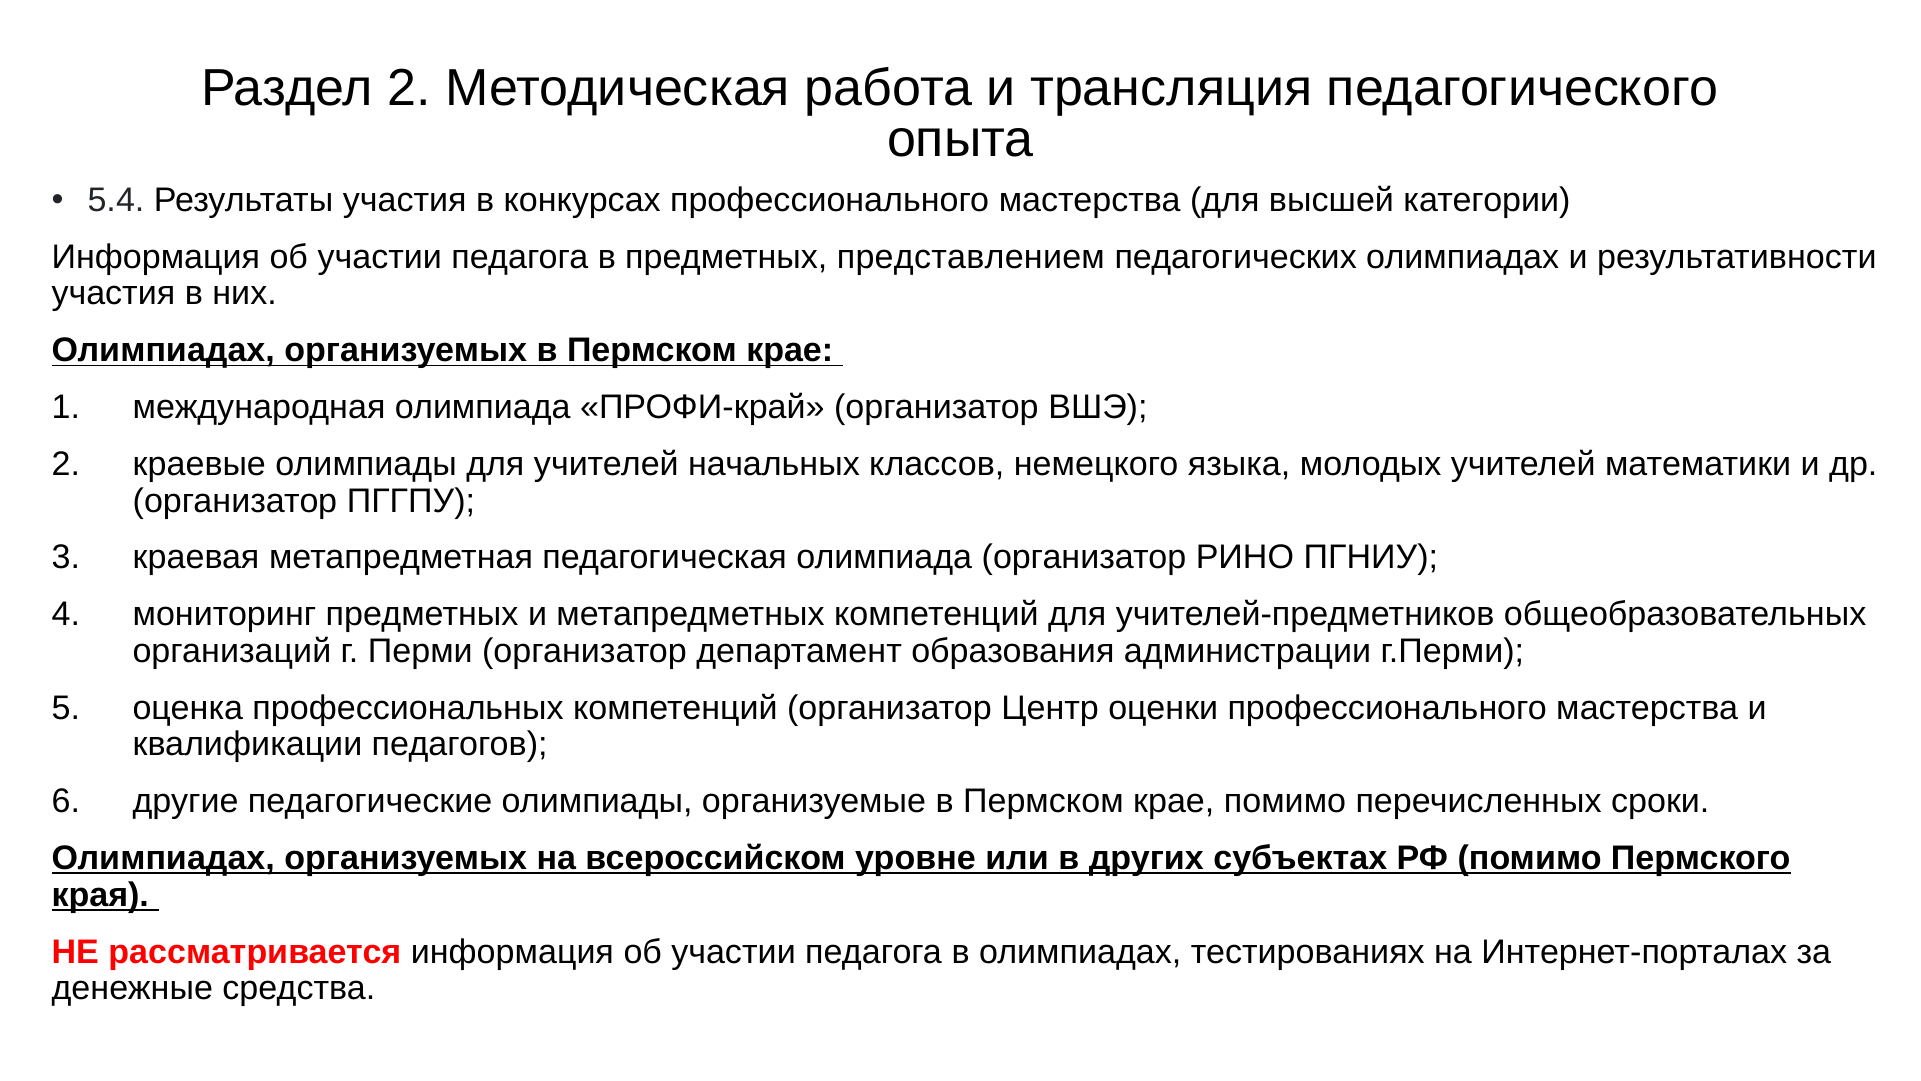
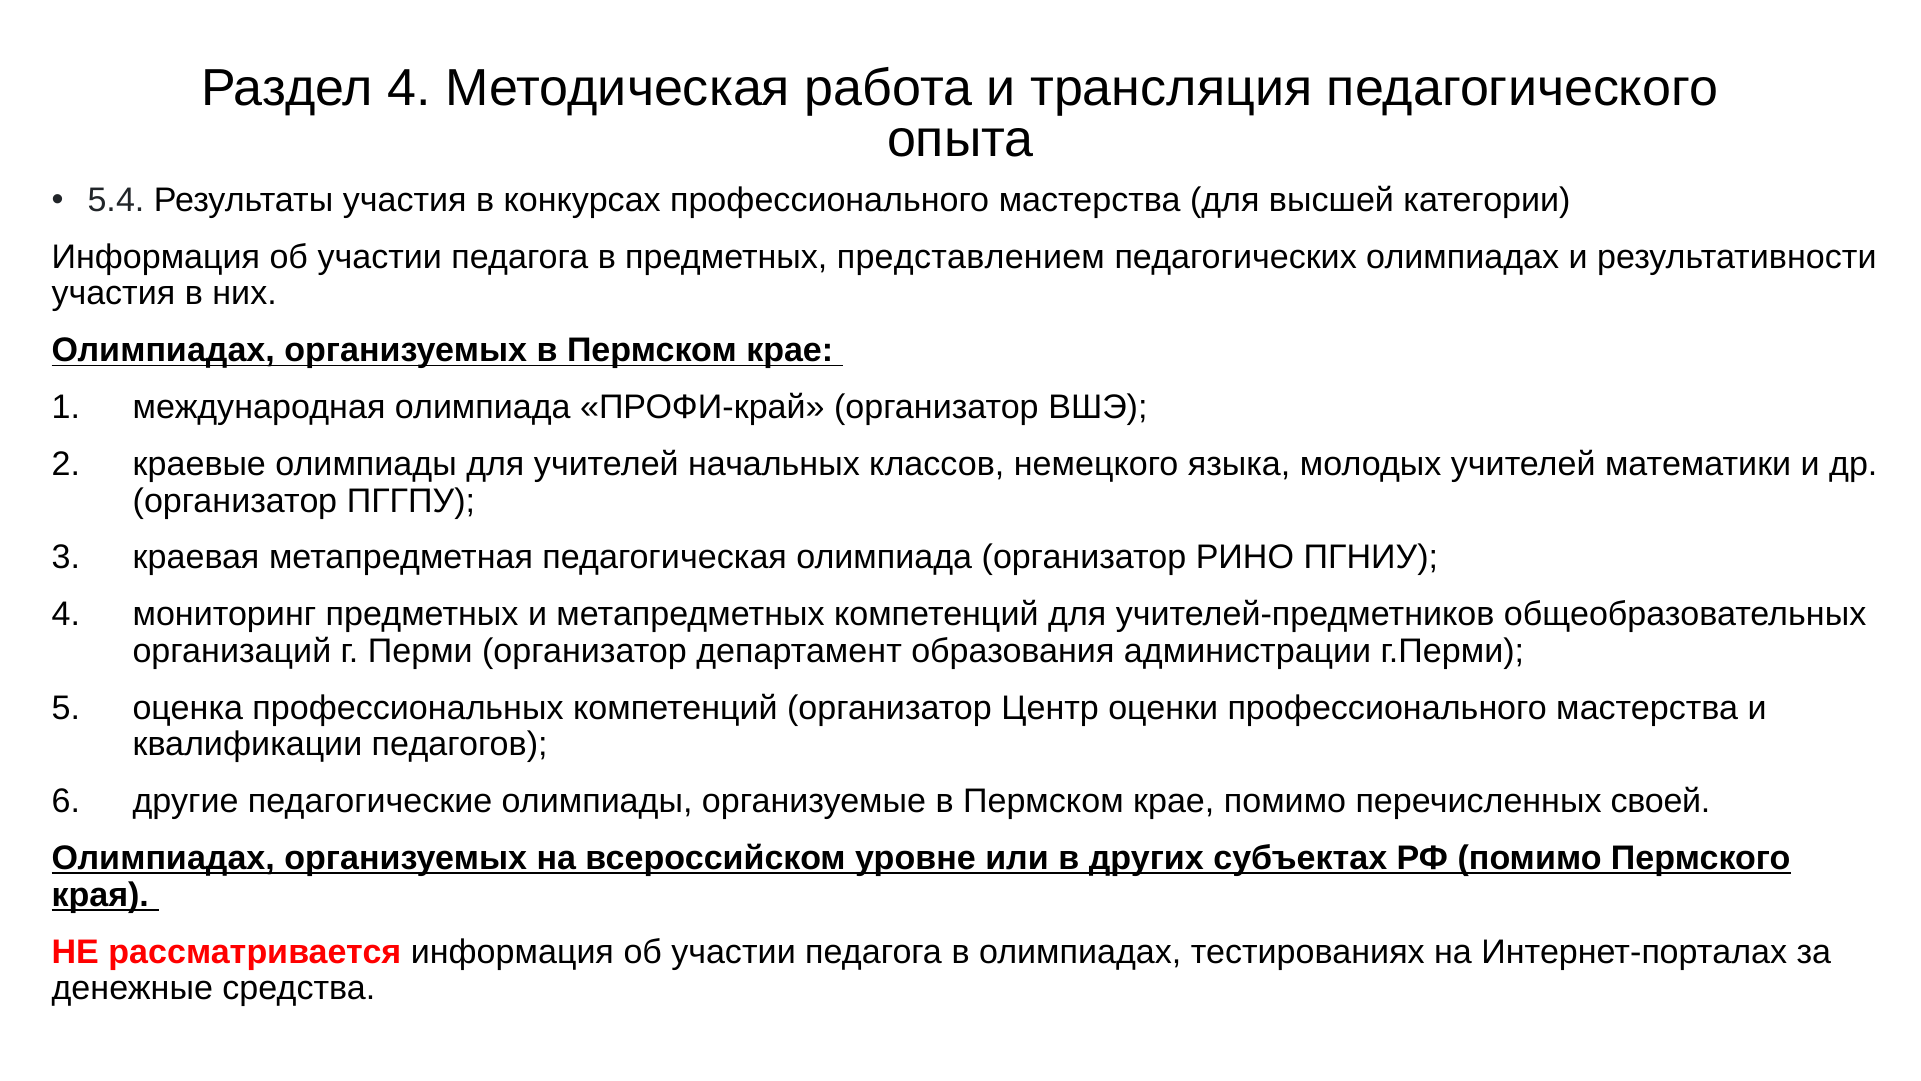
Раздел 2: 2 -> 4
сроки: сроки -> своей
